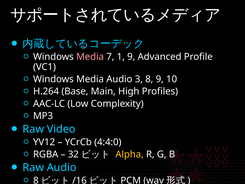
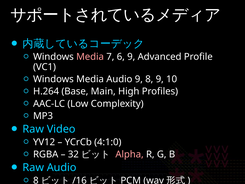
1: 1 -> 6
Audio 3: 3 -> 9
4:4:0: 4:4:0 -> 4:1:0
Alpha colour: yellow -> pink
